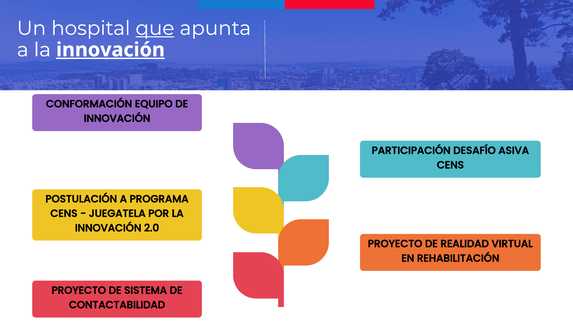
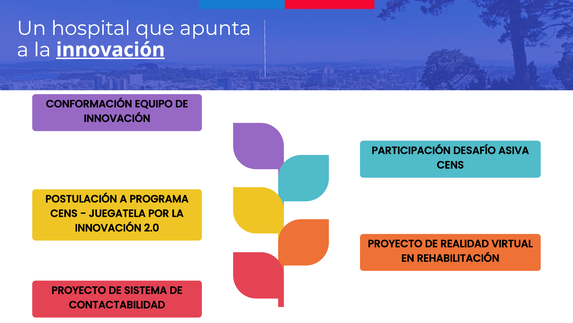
que underline: present -> none
